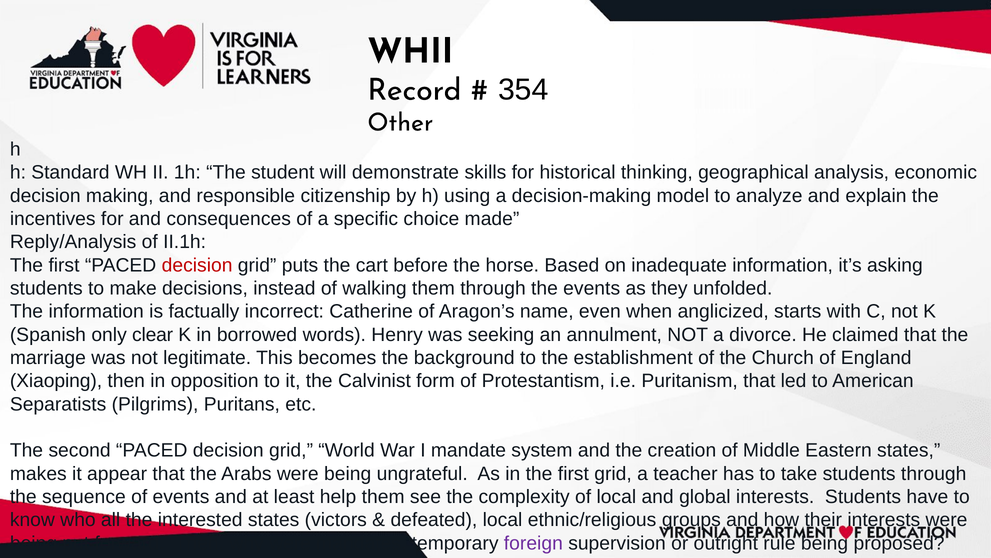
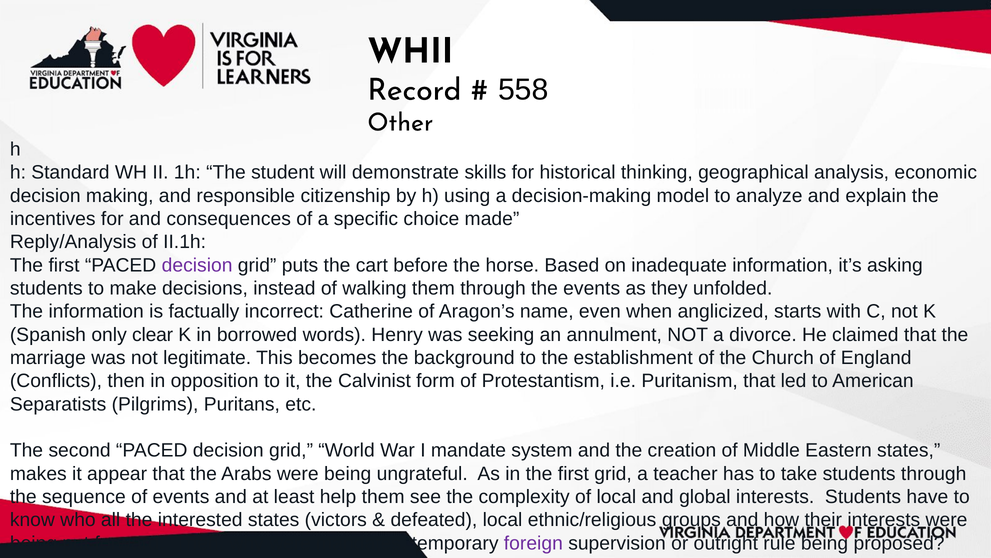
354: 354 -> 558
decision at (197, 265) colour: red -> purple
Xiaoping: Xiaoping -> Conflicts
